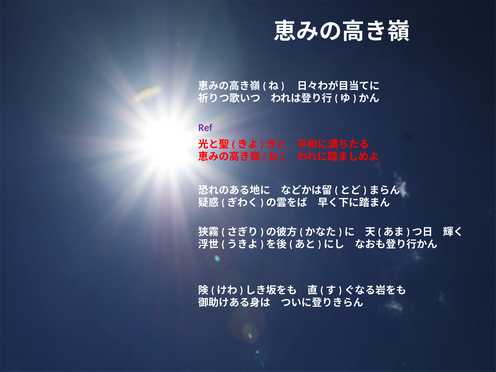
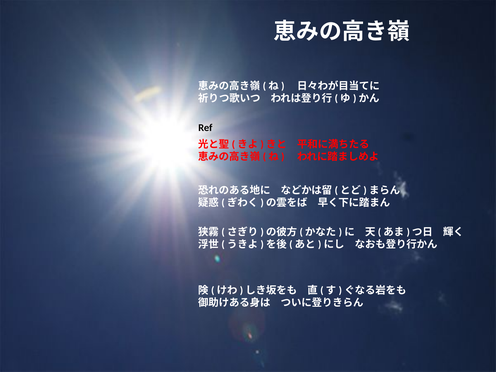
Ref colour: purple -> black
